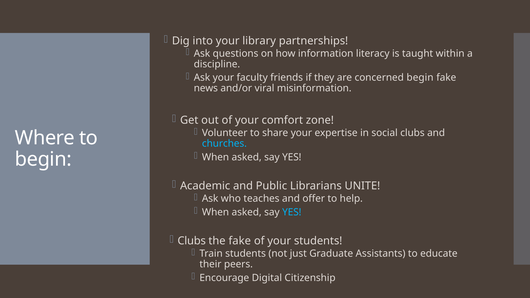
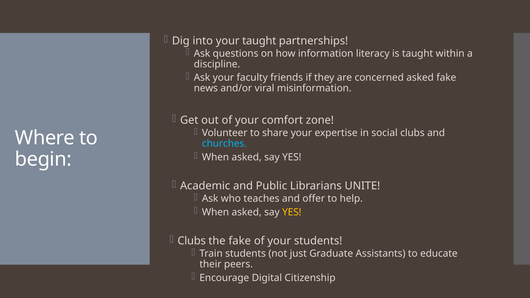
your library: library -> taught
concerned begin: begin -> asked
YES at (292, 212) colour: light blue -> yellow
